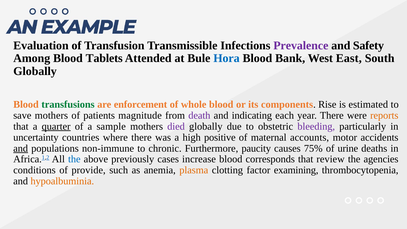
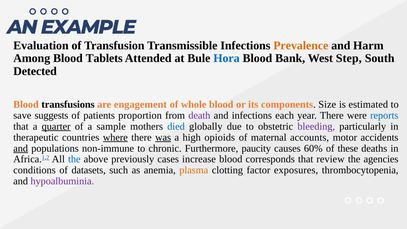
Prevalence colour: purple -> orange
Safety: Safety -> Harm
East: East -> Step
Globally at (35, 71): Globally -> Detected
transfusions colour: green -> black
enforcement: enforcement -> engagement
Rise: Rise -> Size
save mothers: mothers -> suggests
magnitude: magnitude -> proportion
and indicating: indicating -> infections
reports colour: orange -> blue
died colour: purple -> blue
uncertainty: uncertainty -> therapeutic
where underline: none -> present
was underline: none -> present
positive: positive -> opioids
75%: 75% -> 60%
urine: urine -> these
provide: provide -> datasets
examining: examining -> exposures
hypoalbuminia colour: orange -> purple
